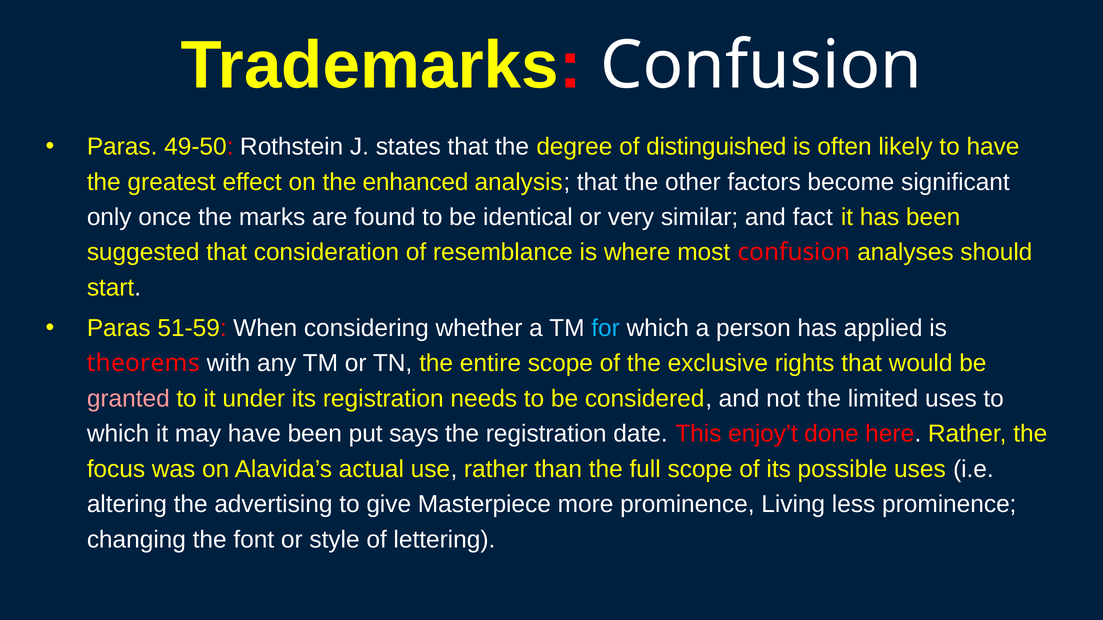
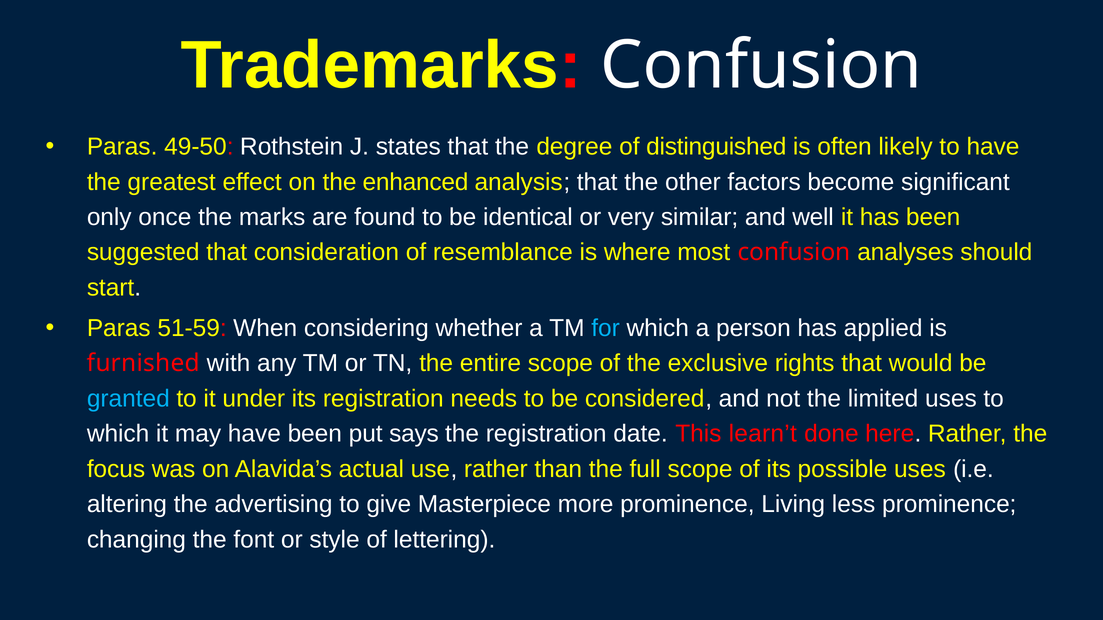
fact: fact -> well
theorems: theorems -> furnished
granted colour: pink -> light blue
enjoy’t: enjoy’t -> learn’t
